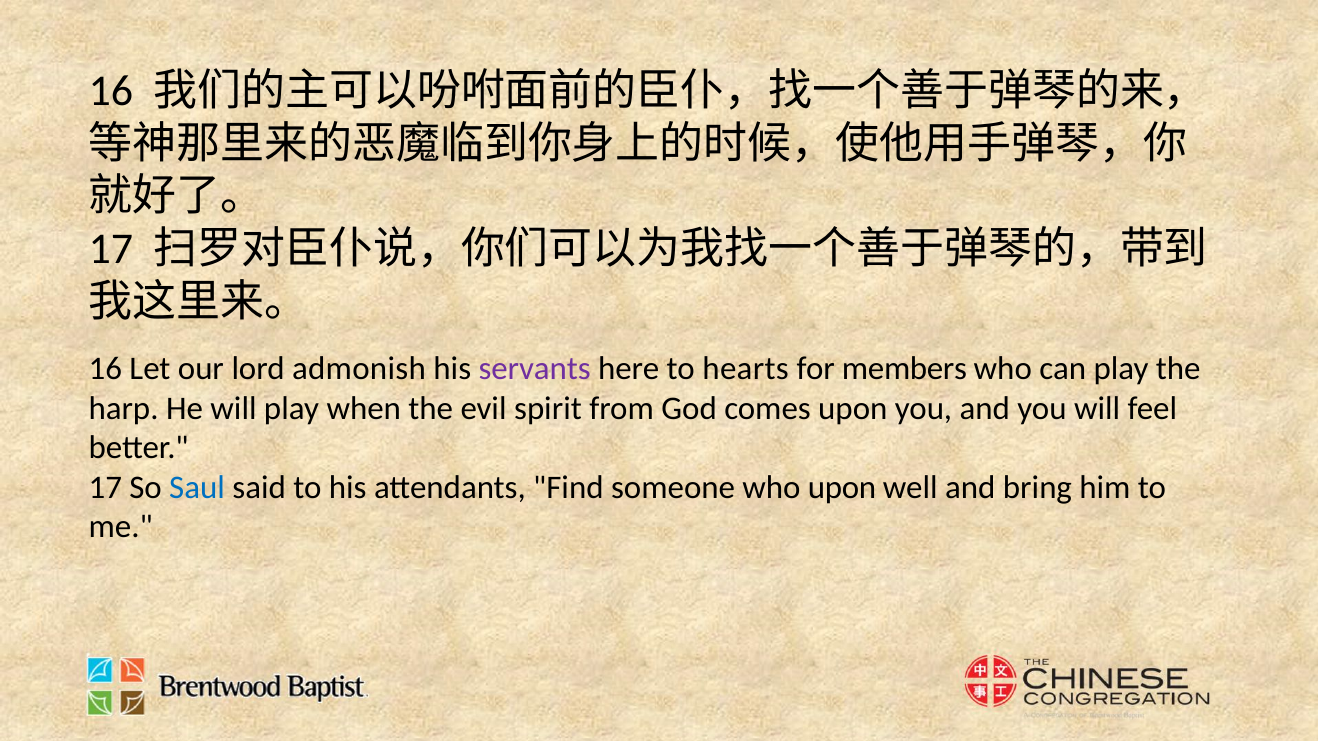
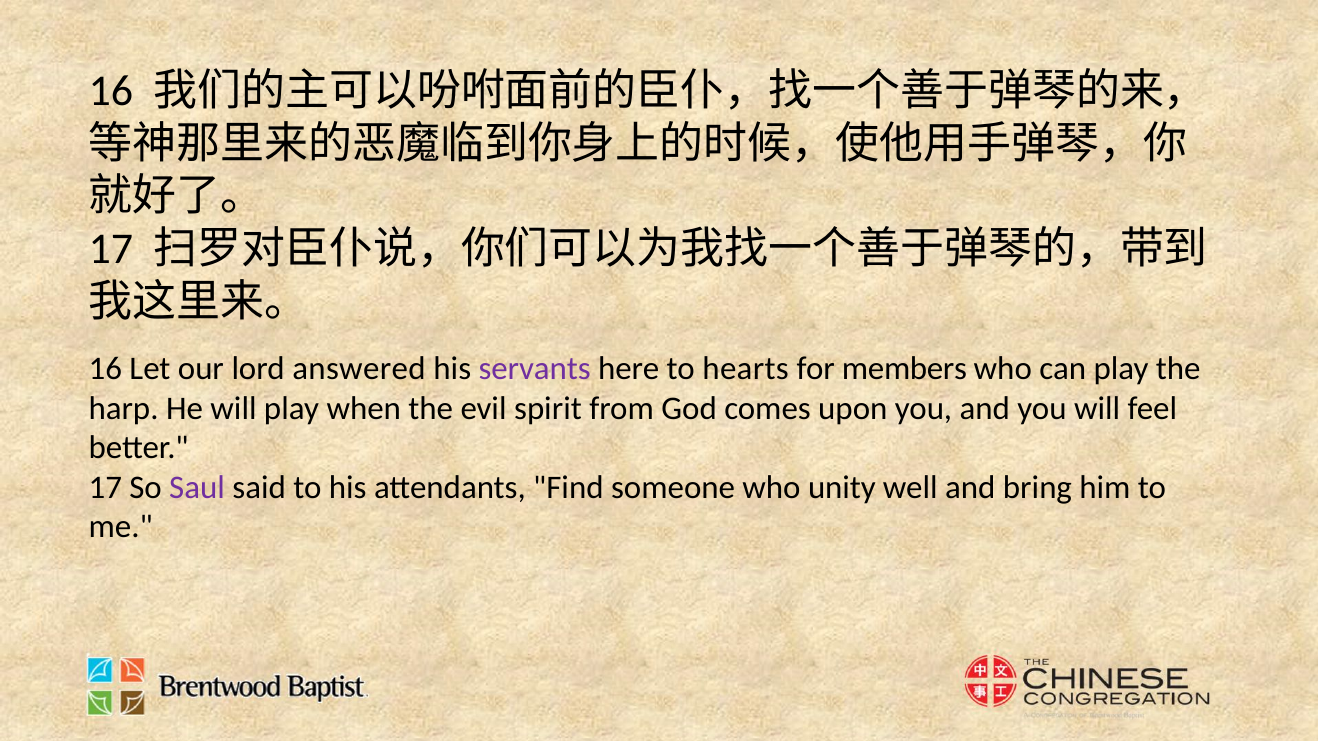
admonish: admonish -> answered
Saul colour: blue -> purple
who upon: upon -> unity
